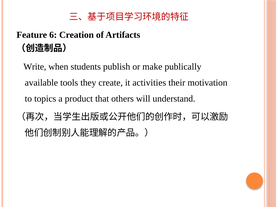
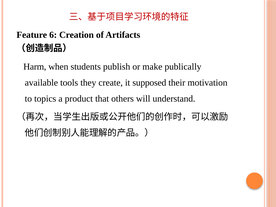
Write: Write -> Harm
activities: activities -> supposed
